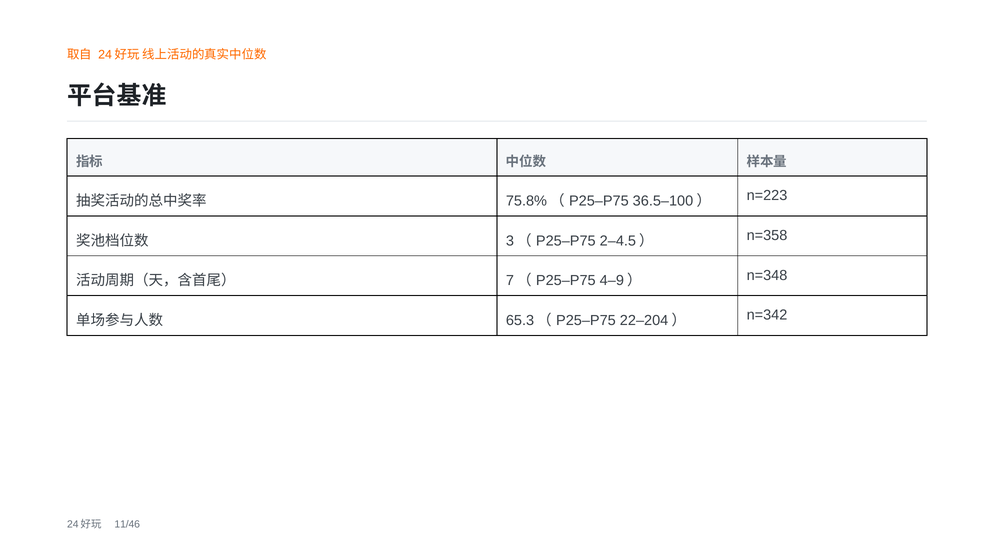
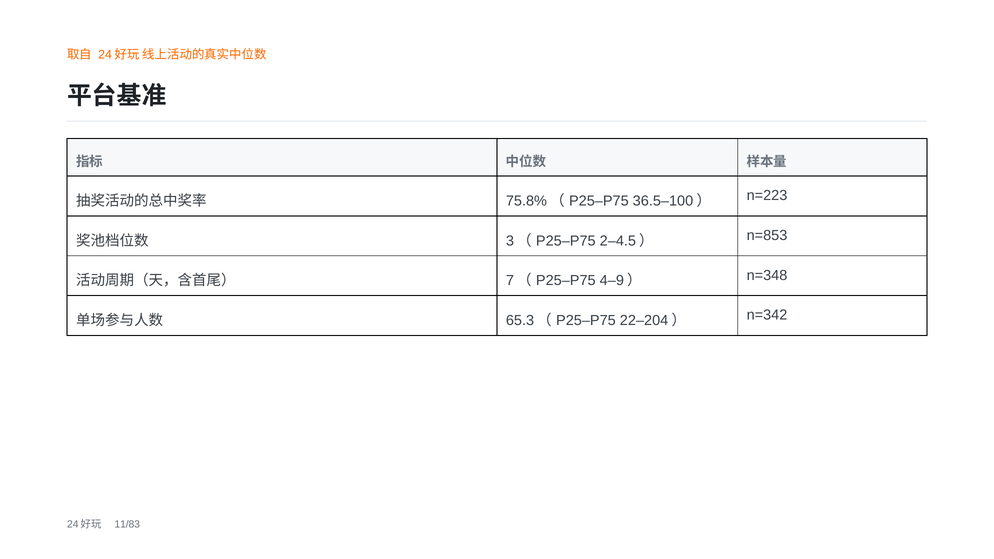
n=358: n=358 -> n=853
11/46: 11/46 -> 11/83
